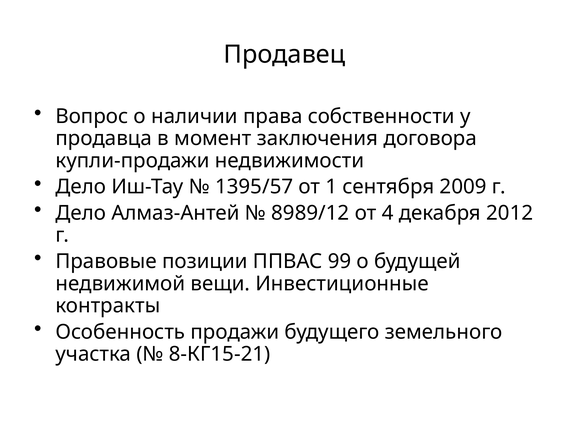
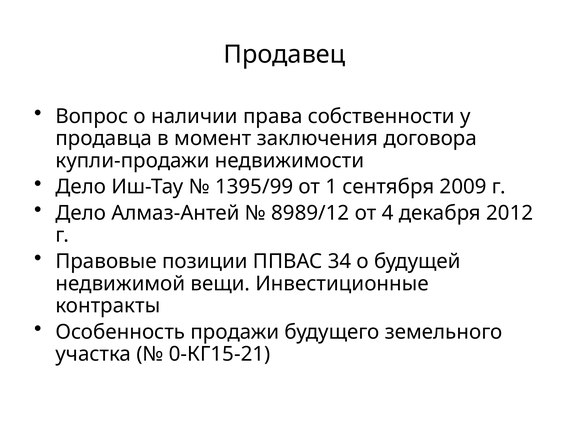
1395/57: 1395/57 -> 1395/99
99: 99 -> 34
8-КГ15-21: 8-КГ15-21 -> 0-КГ15-21
